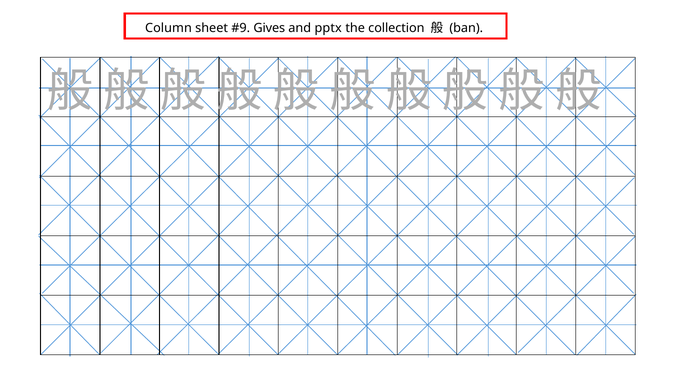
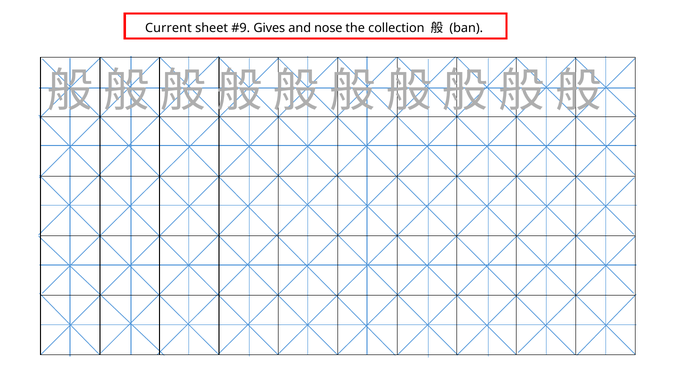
Column: Column -> Current
pptx: pptx -> nose
